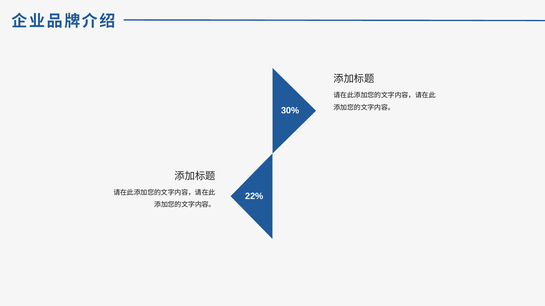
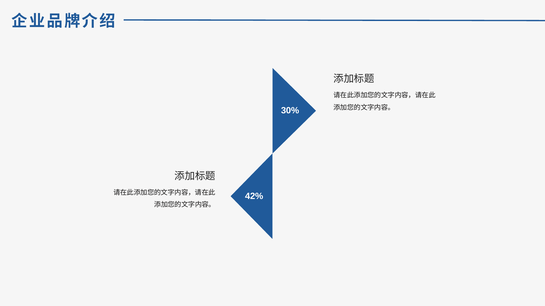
22%: 22% -> 42%
